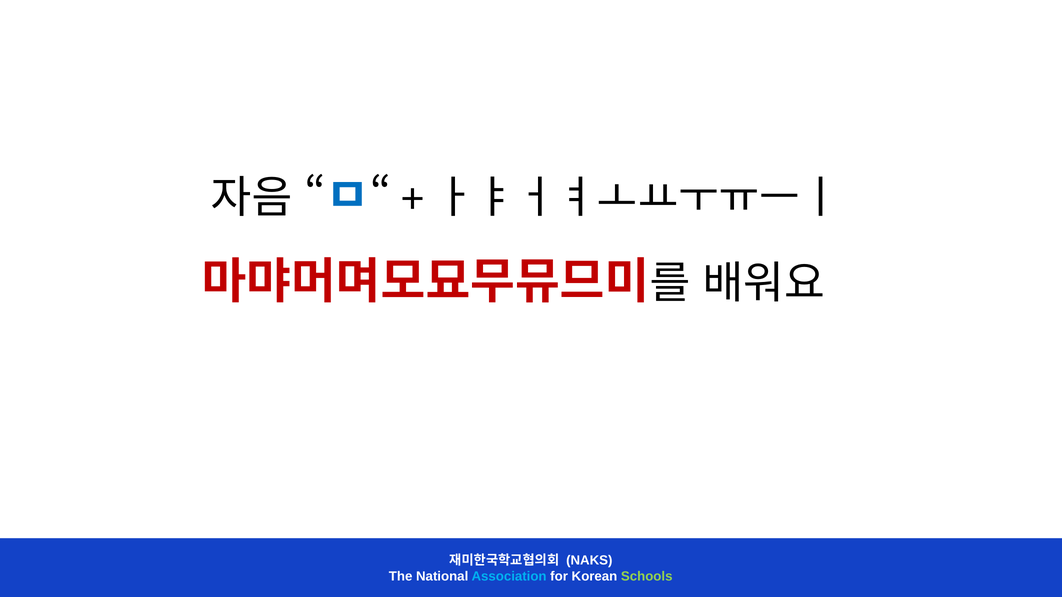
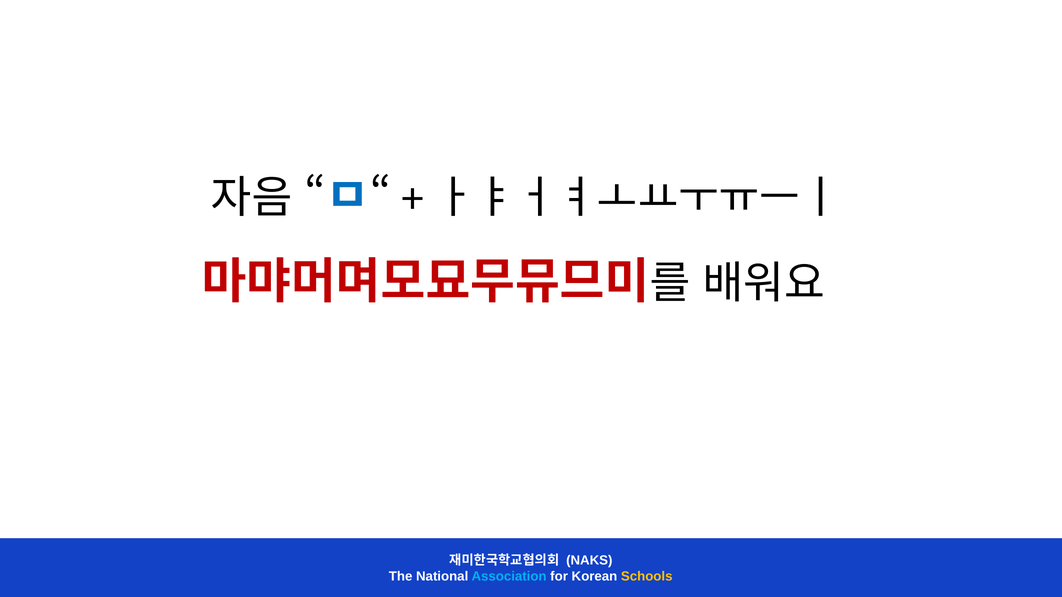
Schools colour: light green -> yellow
